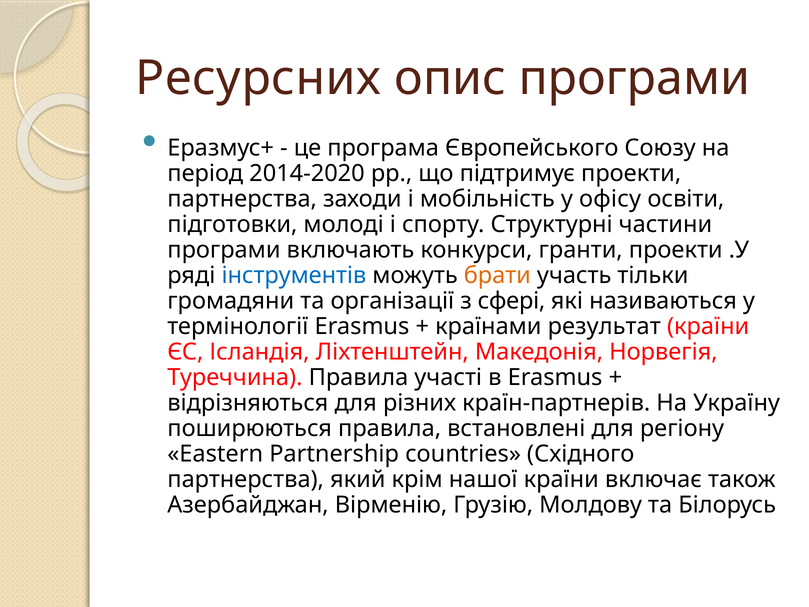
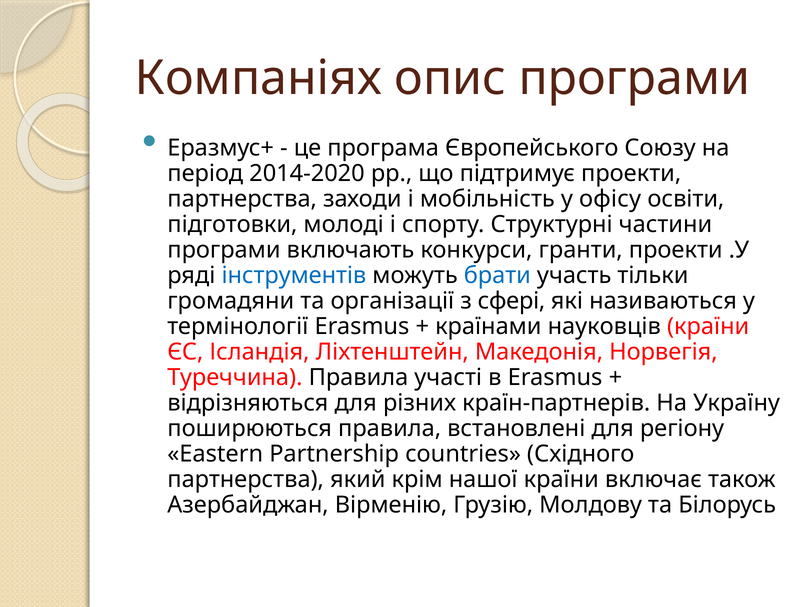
Ресурсних: Ресурсних -> Компаніях
брати colour: orange -> blue
результат: результат -> науковців
